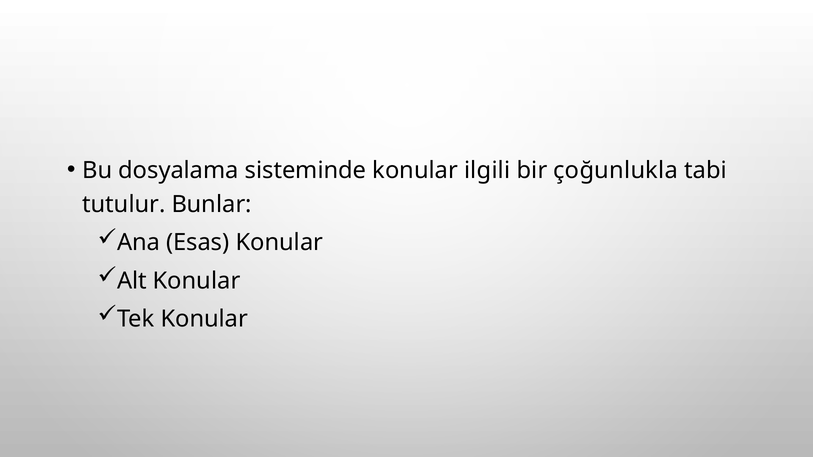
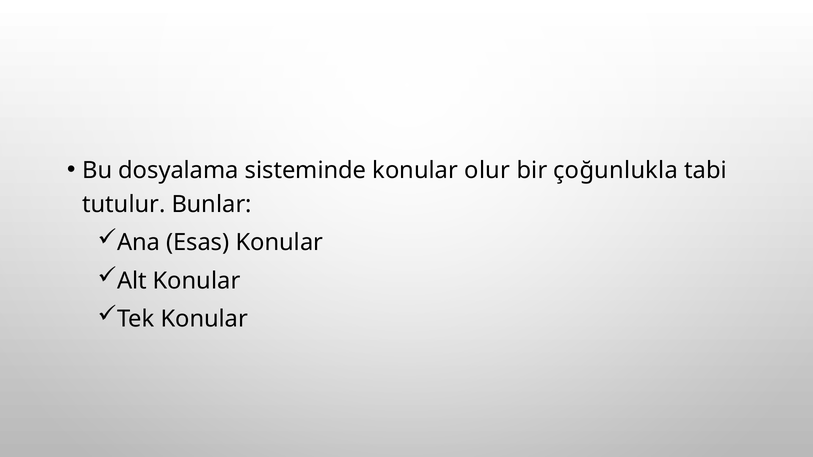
ilgili: ilgili -> olur
